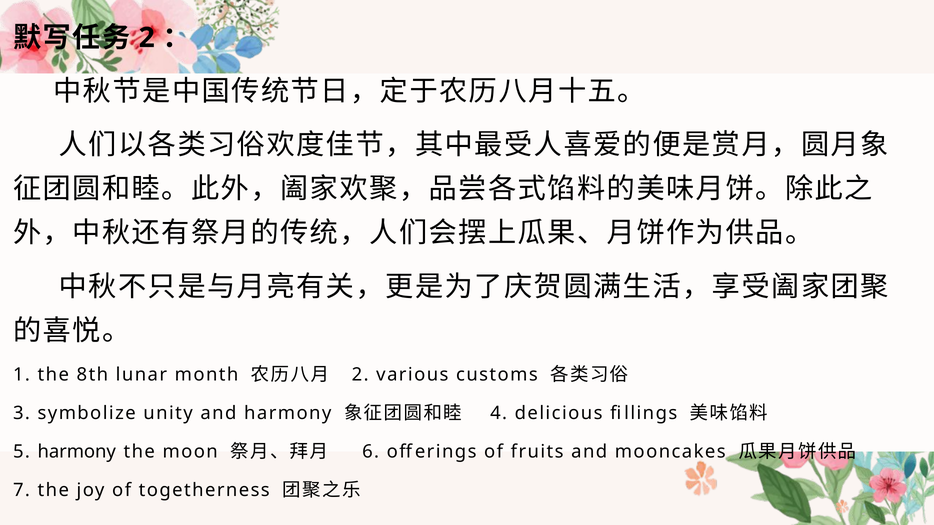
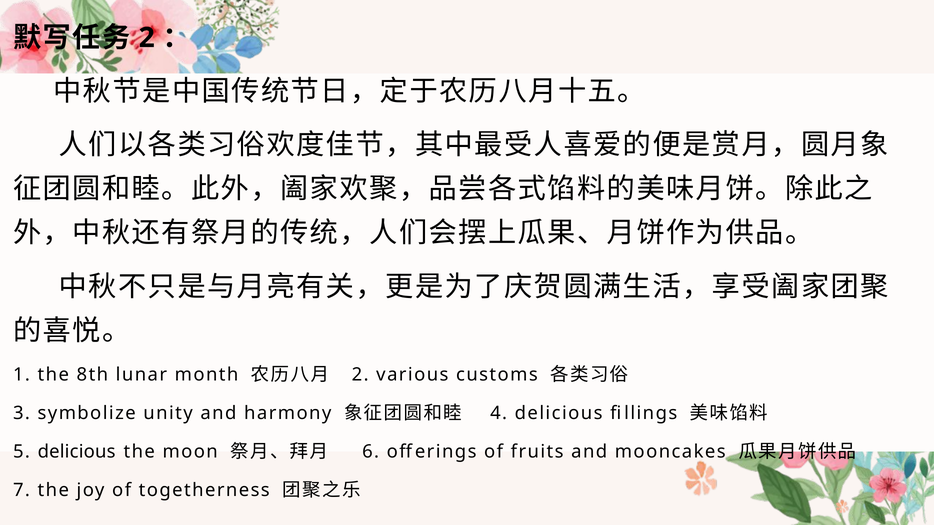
5 harmony: harmony -> delicious
